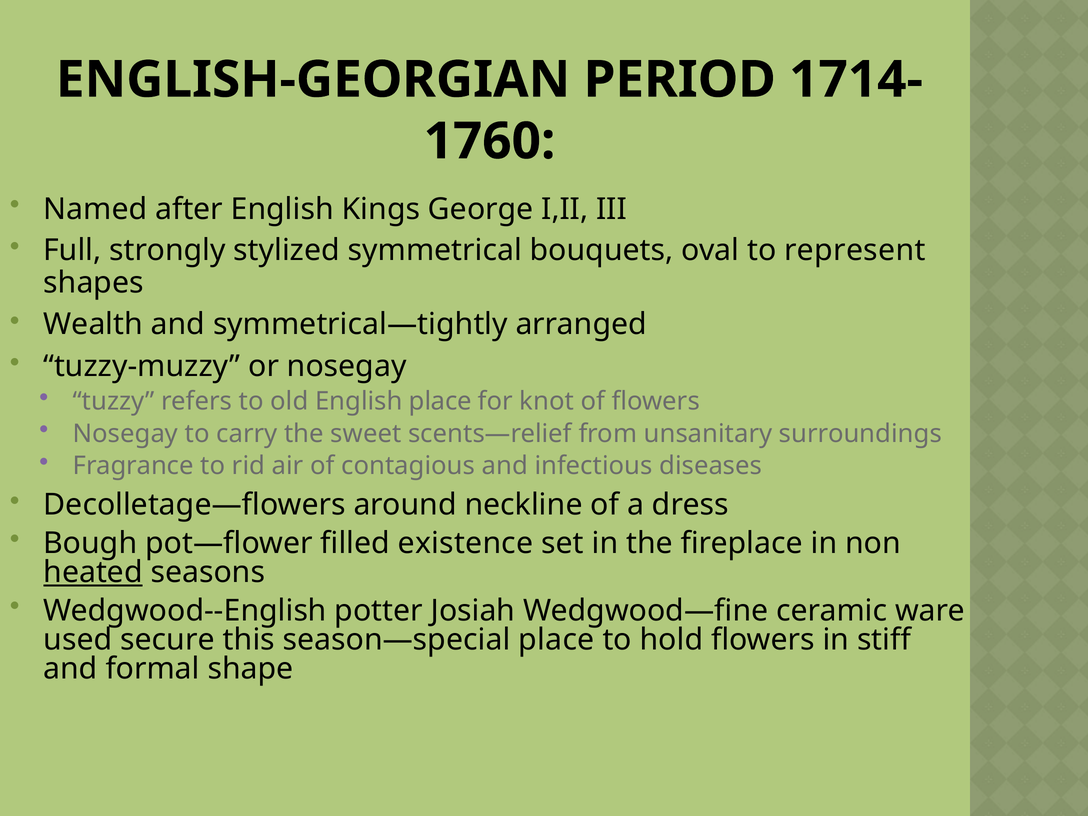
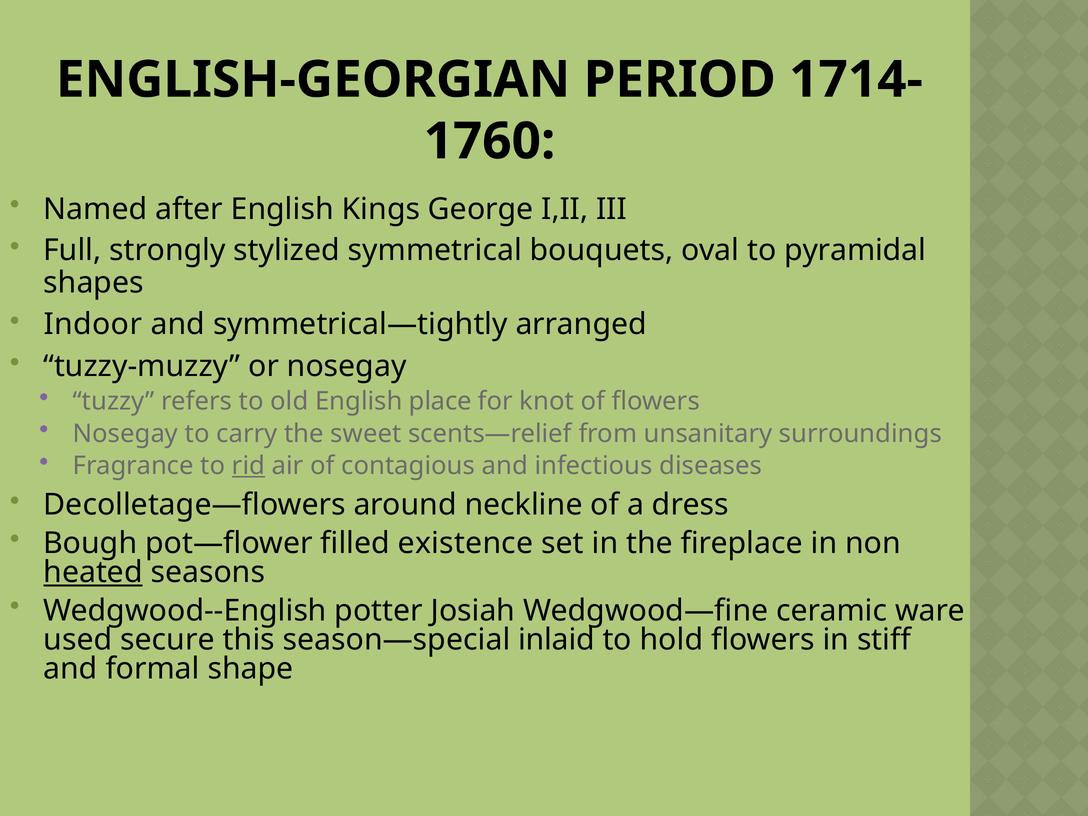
represent: represent -> pyramidal
Wealth: Wealth -> Indoor
rid underline: none -> present
season—special place: place -> inlaid
